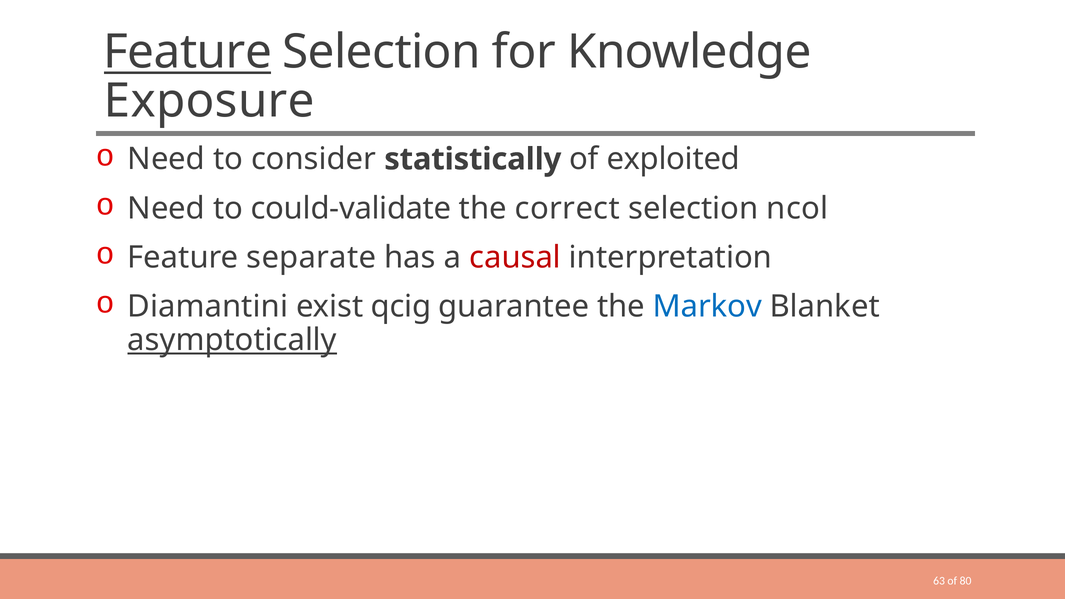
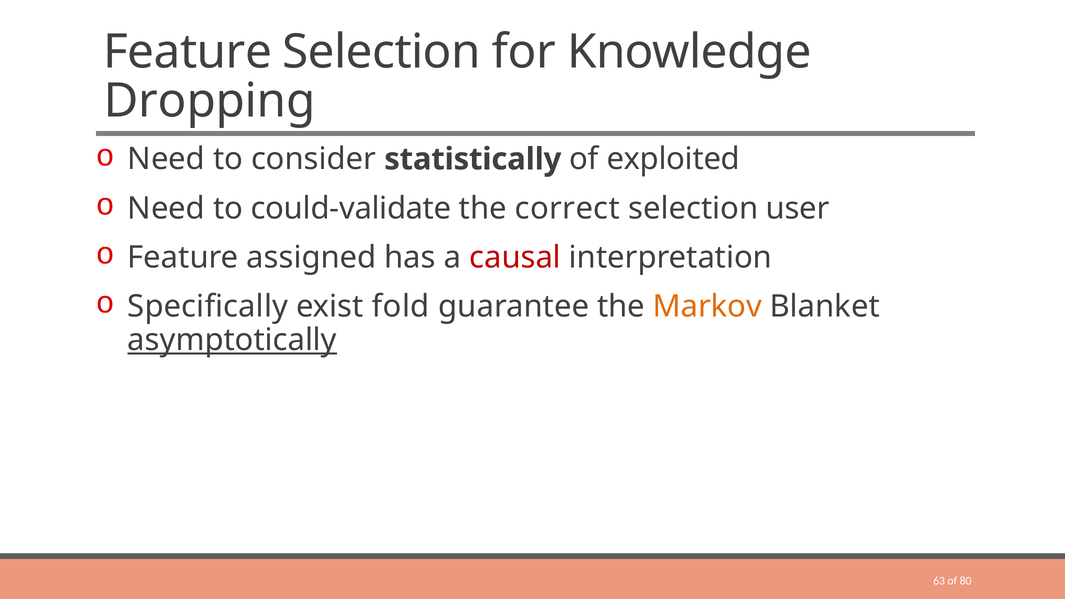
Feature at (188, 52) underline: present -> none
Exposure: Exposure -> Dropping
ncol: ncol -> user
separate: separate -> assigned
Diamantini: Diamantini -> Specifically
qcig: qcig -> fold
Markov colour: blue -> orange
